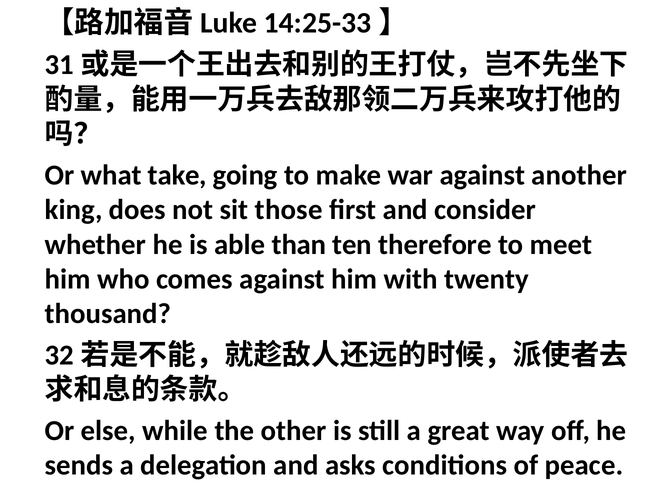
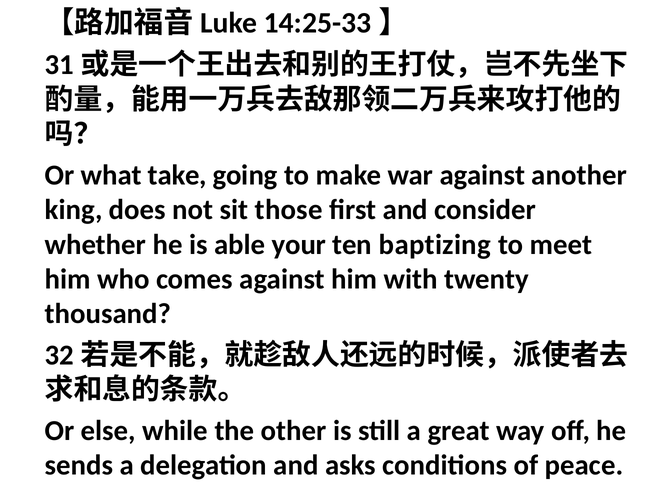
than: than -> your
therefore: therefore -> baptizing
